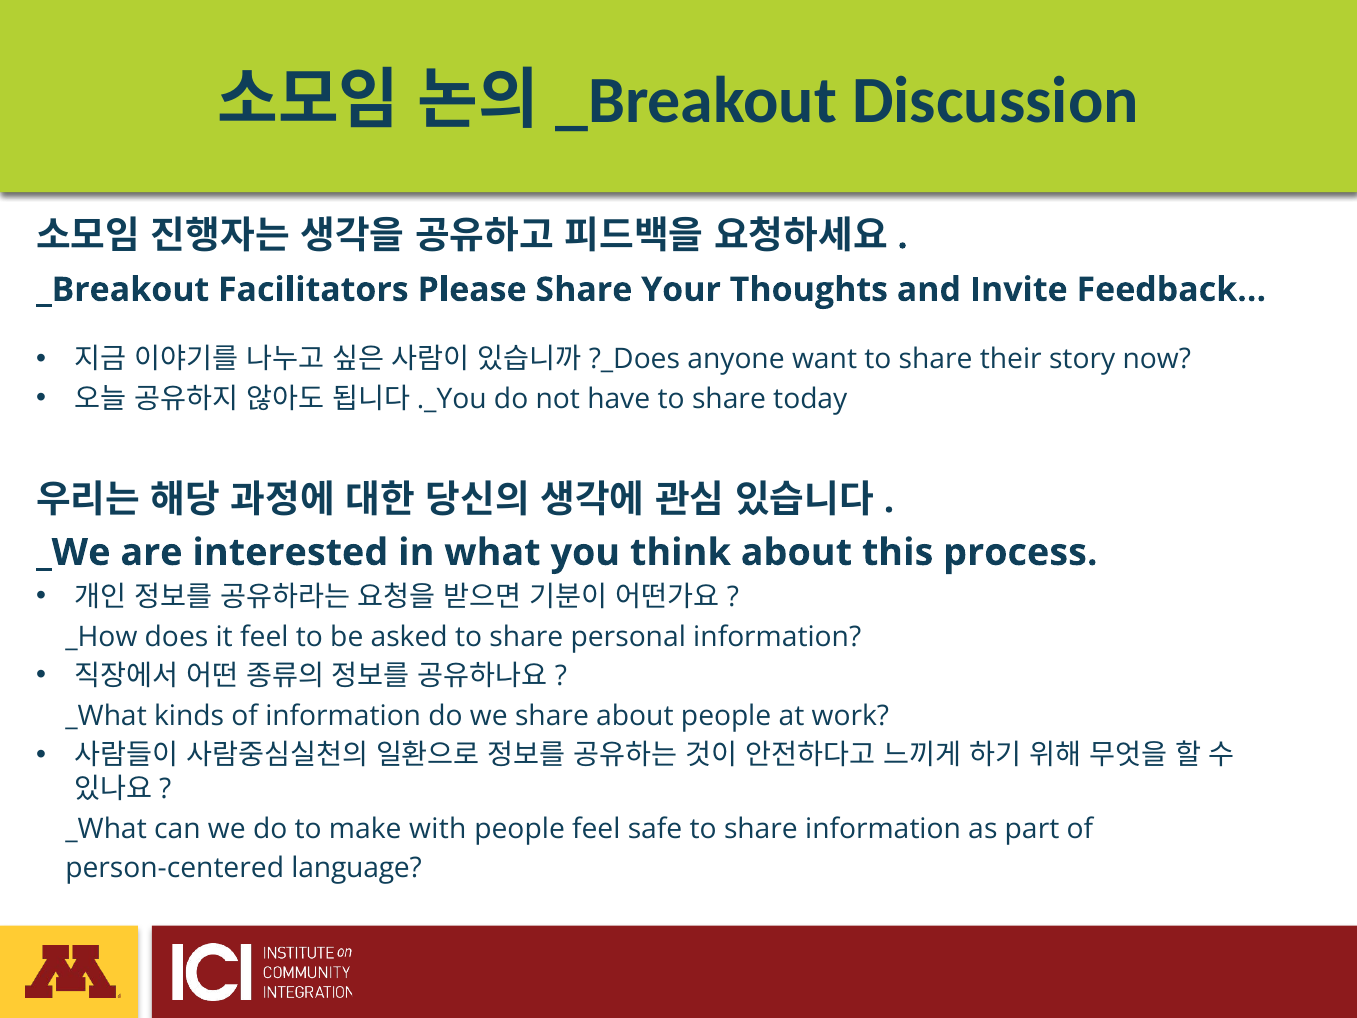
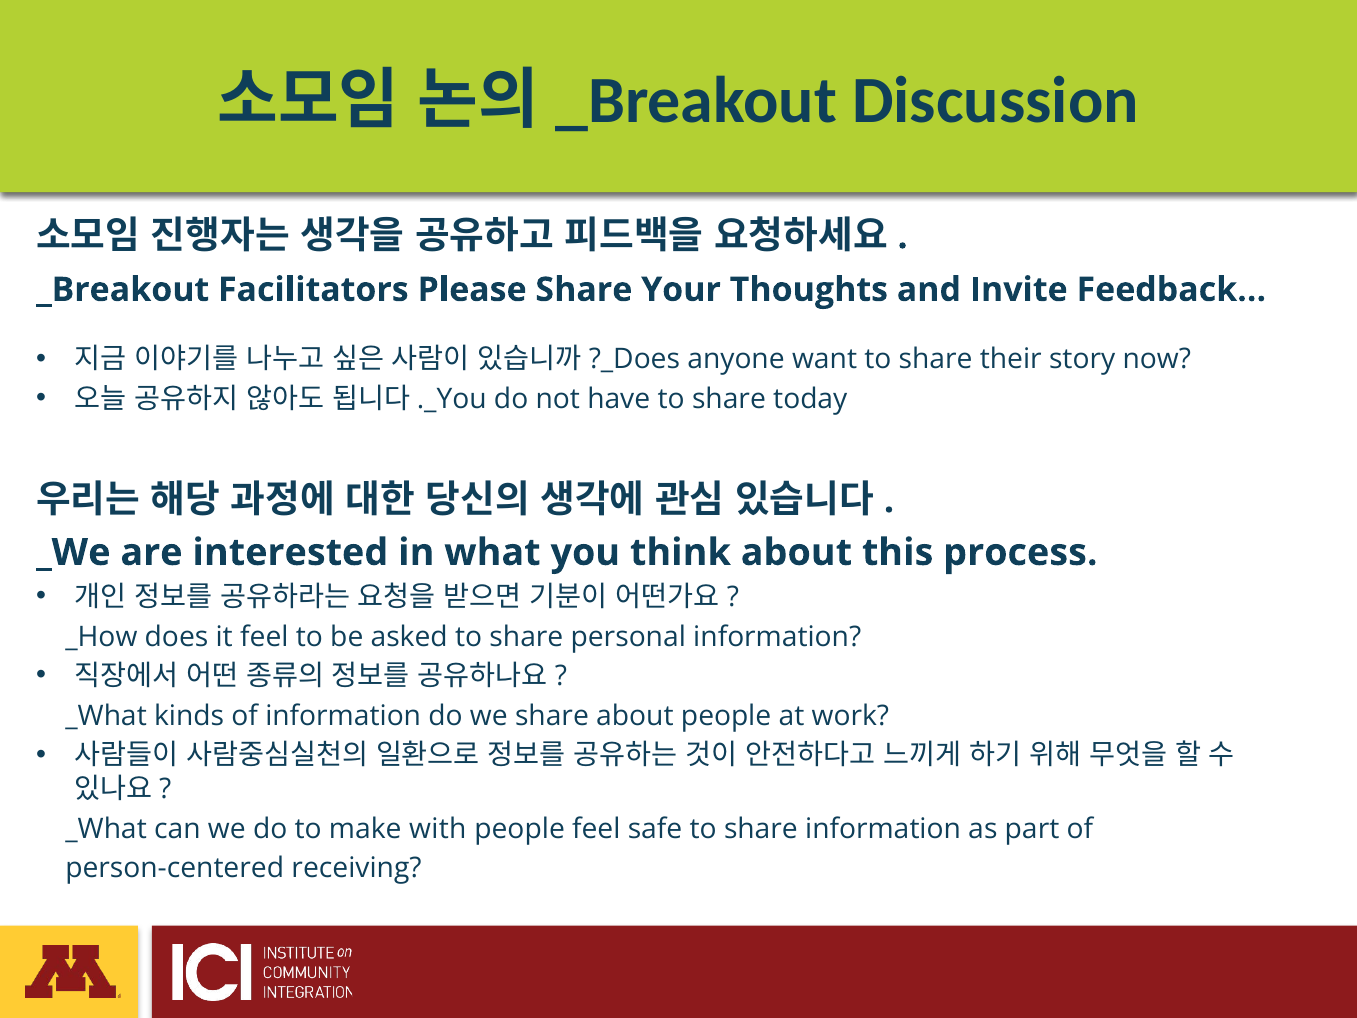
language: language -> receiving
